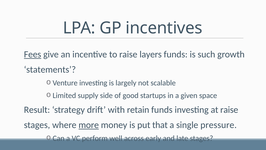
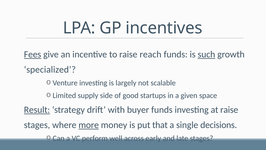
layers: layers -> reach
such underline: none -> present
statements: statements -> specialized
Result underline: none -> present
retain: retain -> buyer
pressure: pressure -> decisions
